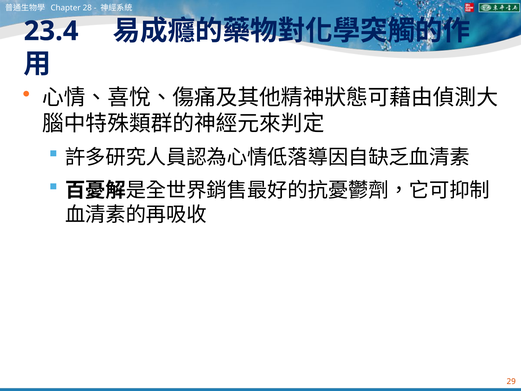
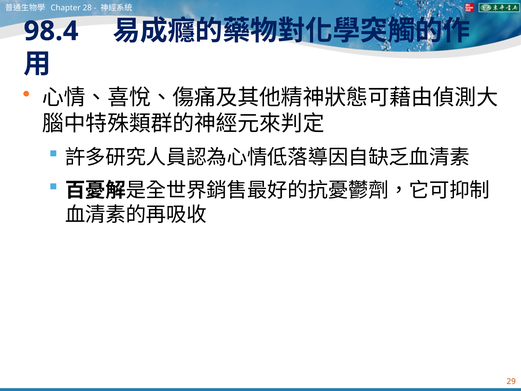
23.4: 23.4 -> 98.4
